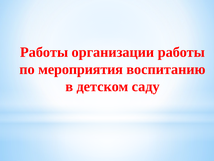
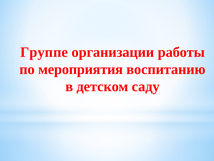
Работы at (44, 52): Работы -> Группе
